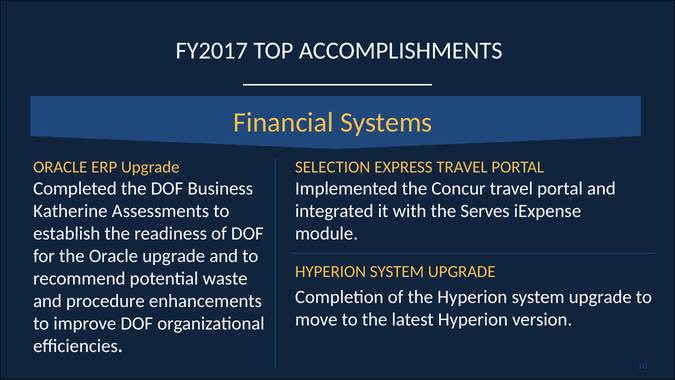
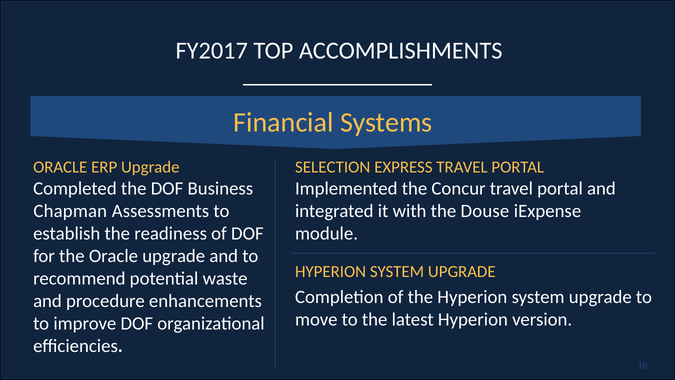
Katherine: Katherine -> Chapman
Serves: Serves -> Douse
